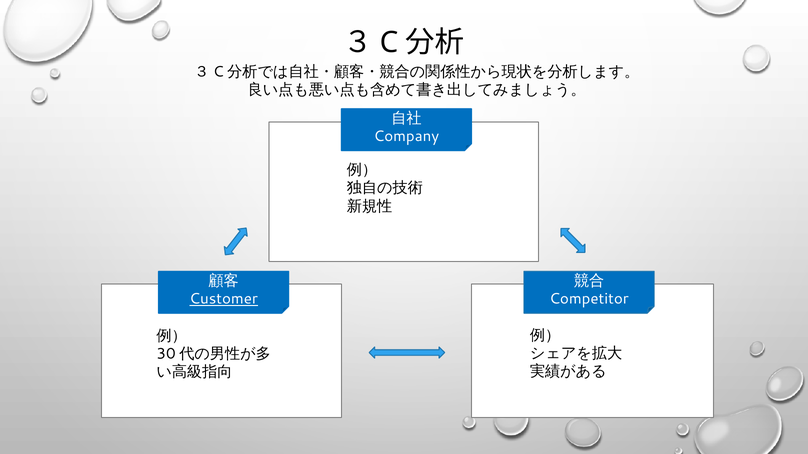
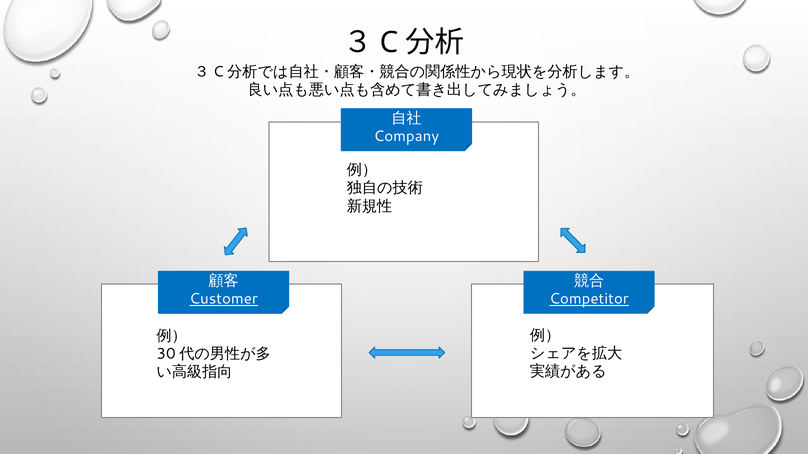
Competitor underline: none -> present
